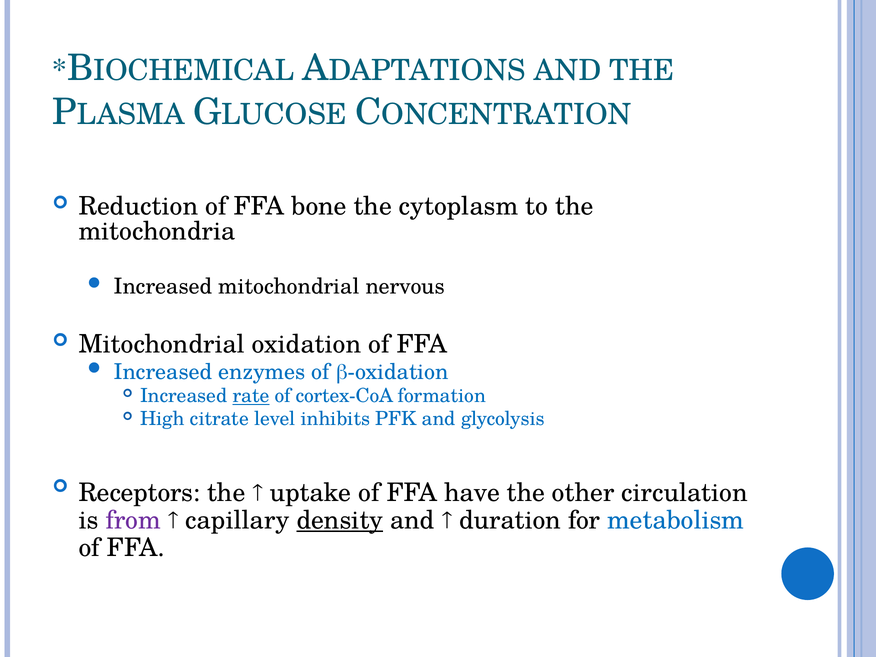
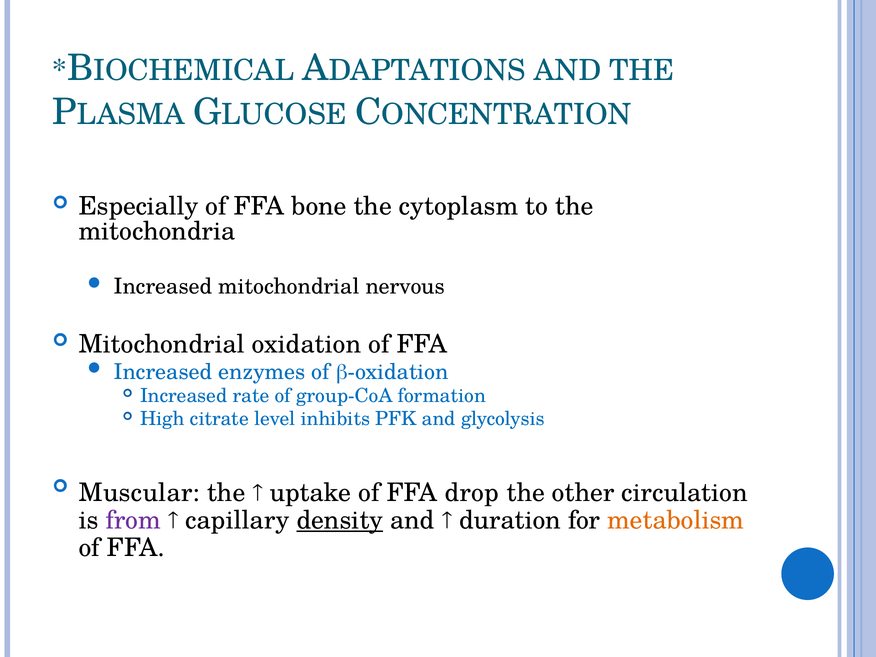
Reduction: Reduction -> Especially
rate underline: present -> none
cortex-CoA: cortex-CoA -> group-CoA
Receptors: Receptors -> Muscular
have: have -> drop
metabolism colour: blue -> orange
